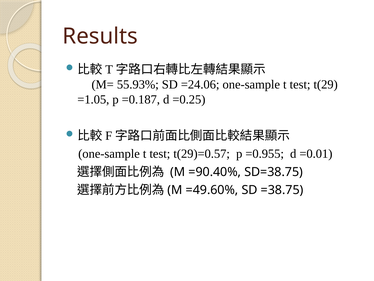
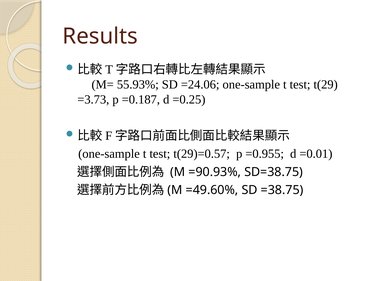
=1.05: =1.05 -> =3.73
=90.40%: =90.40% -> =90.93%
